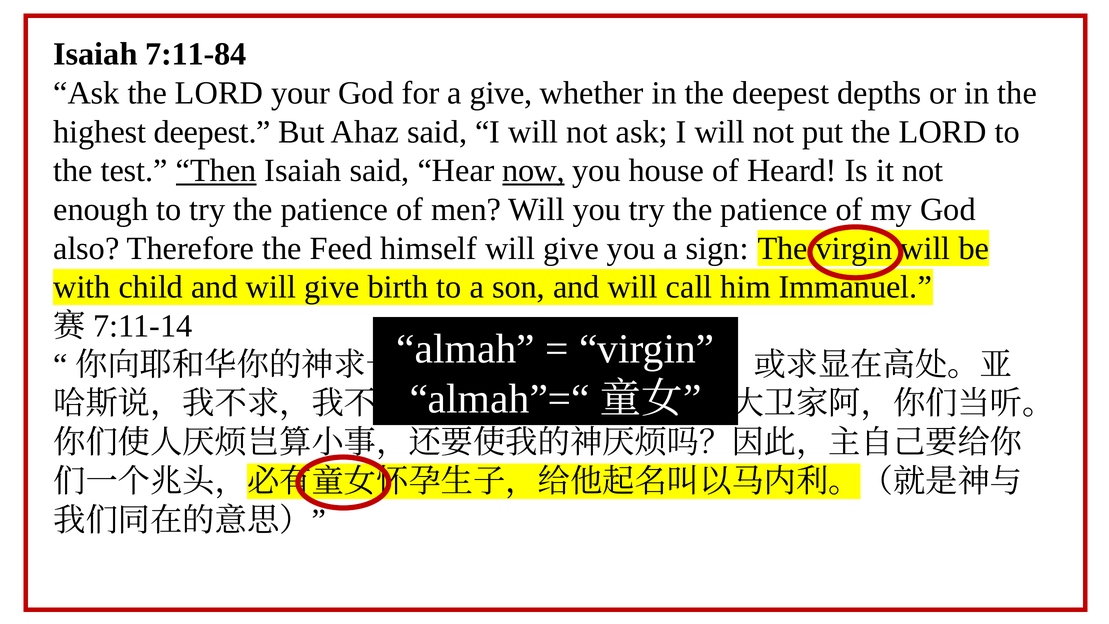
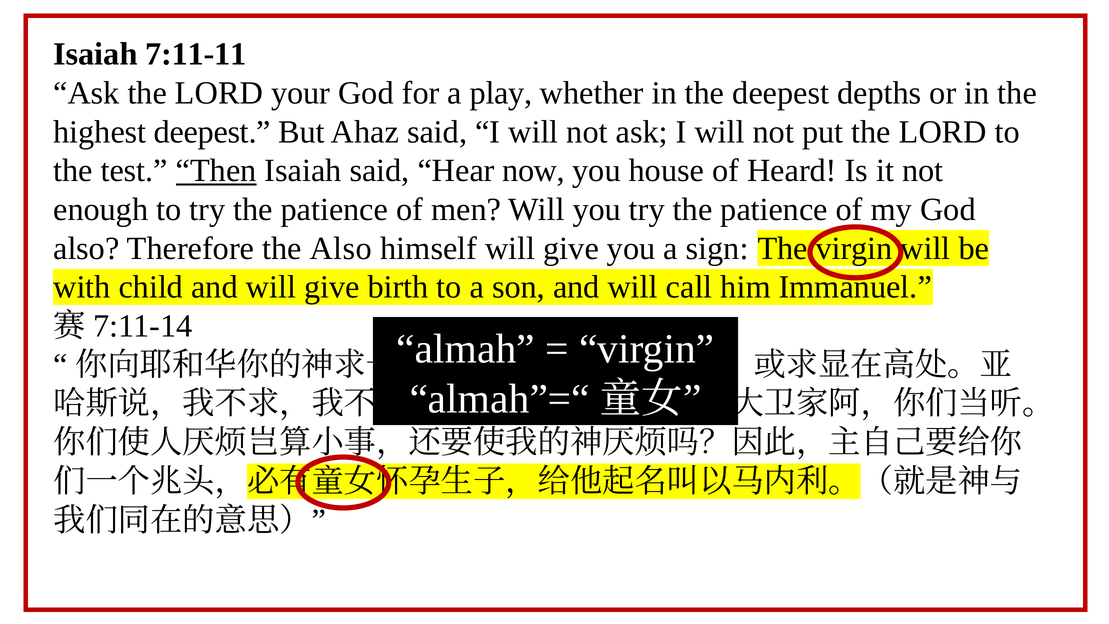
7:11-84: 7:11-84 -> 7:11-11
a give: give -> play
now underline: present -> none
the Feed: Feed -> Also
